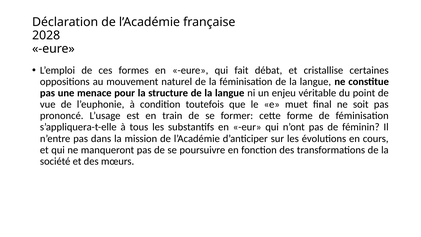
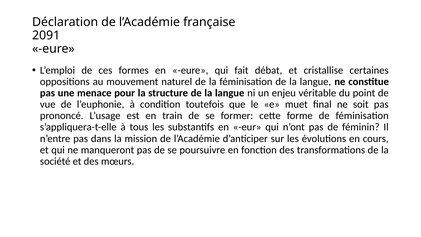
2028: 2028 -> 2091
